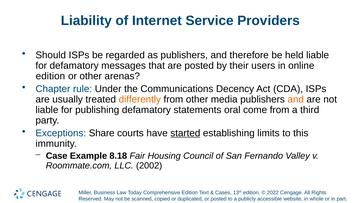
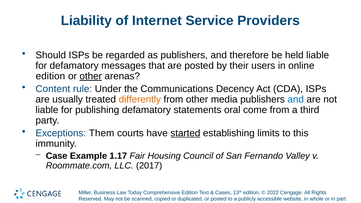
other at (91, 76) underline: none -> present
Chapter: Chapter -> Content
and at (296, 99) colour: orange -> blue
Share: Share -> Them
8.18: 8.18 -> 1.17
2002: 2002 -> 2017
